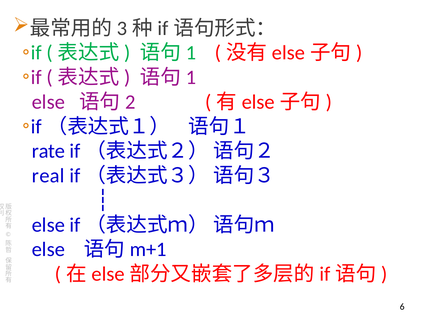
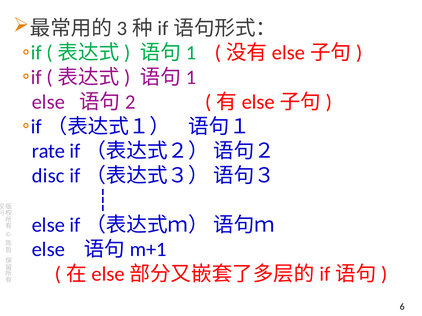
real: real -> disc
